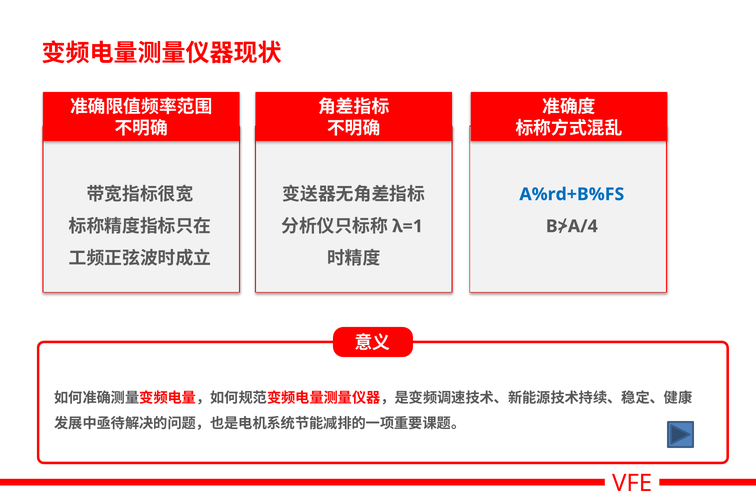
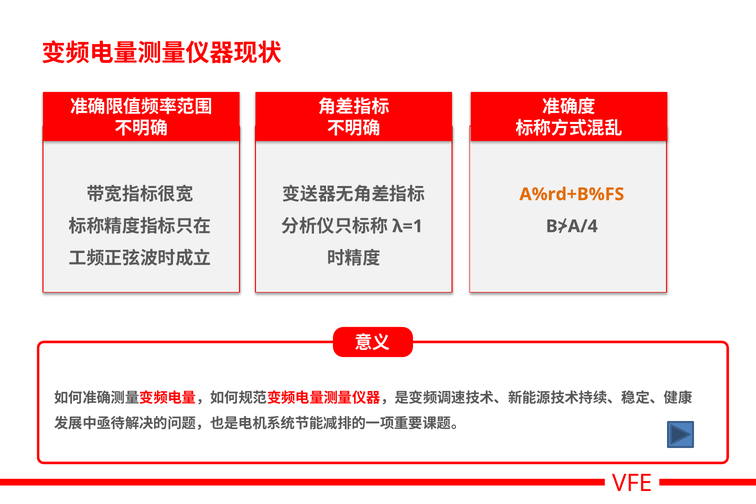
A%rd+B%FS colour: blue -> orange
